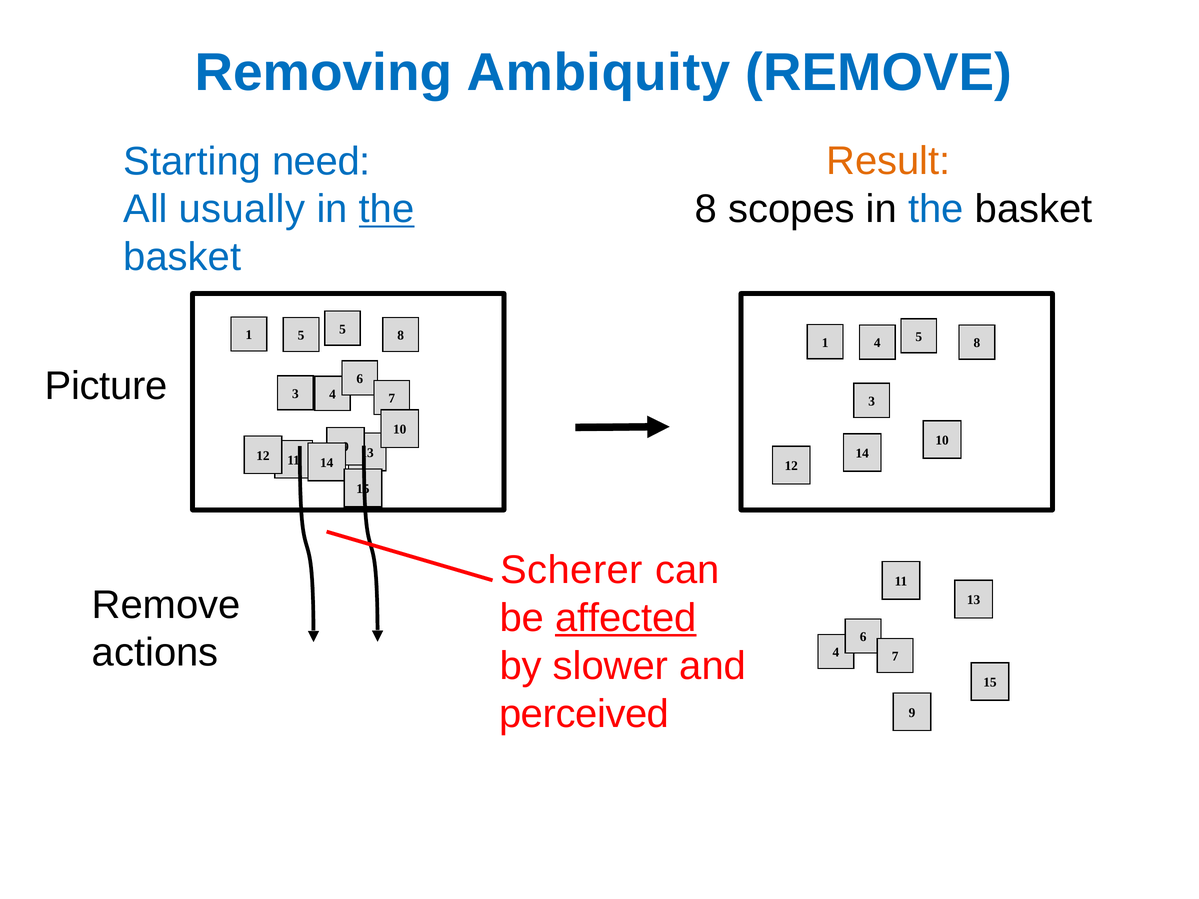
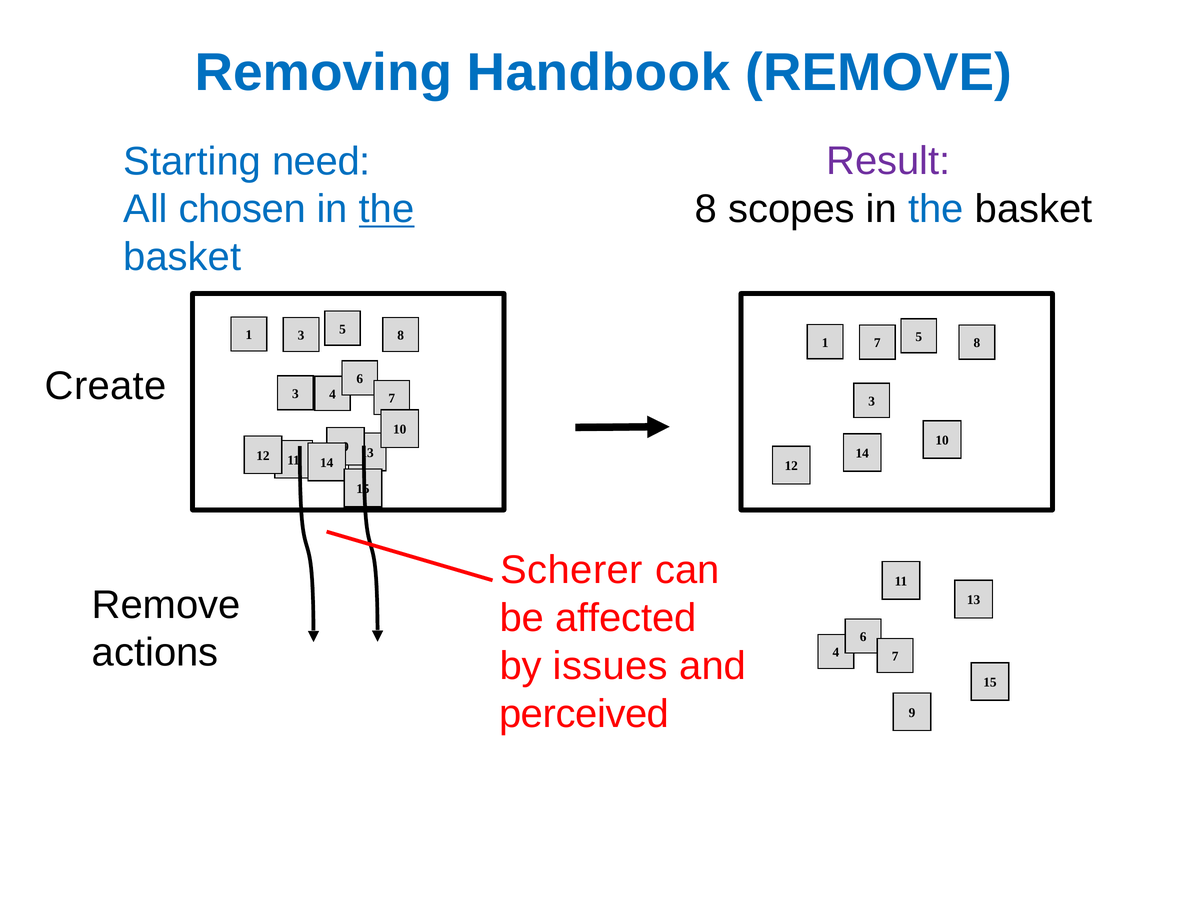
Ambiquity: Ambiquity -> Handbook
Result colour: orange -> purple
usually: usually -> chosen
1 5: 5 -> 3
1 4: 4 -> 7
Picture: Picture -> Create
affected underline: present -> none
slower: slower -> issues
